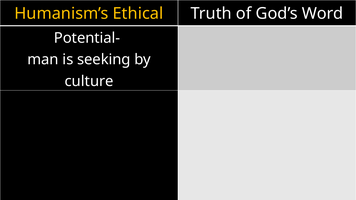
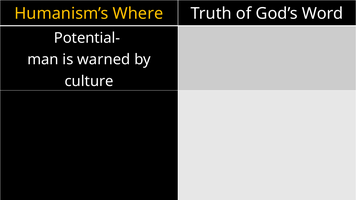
Ethical: Ethical -> Where
seeking: seeking -> warned
